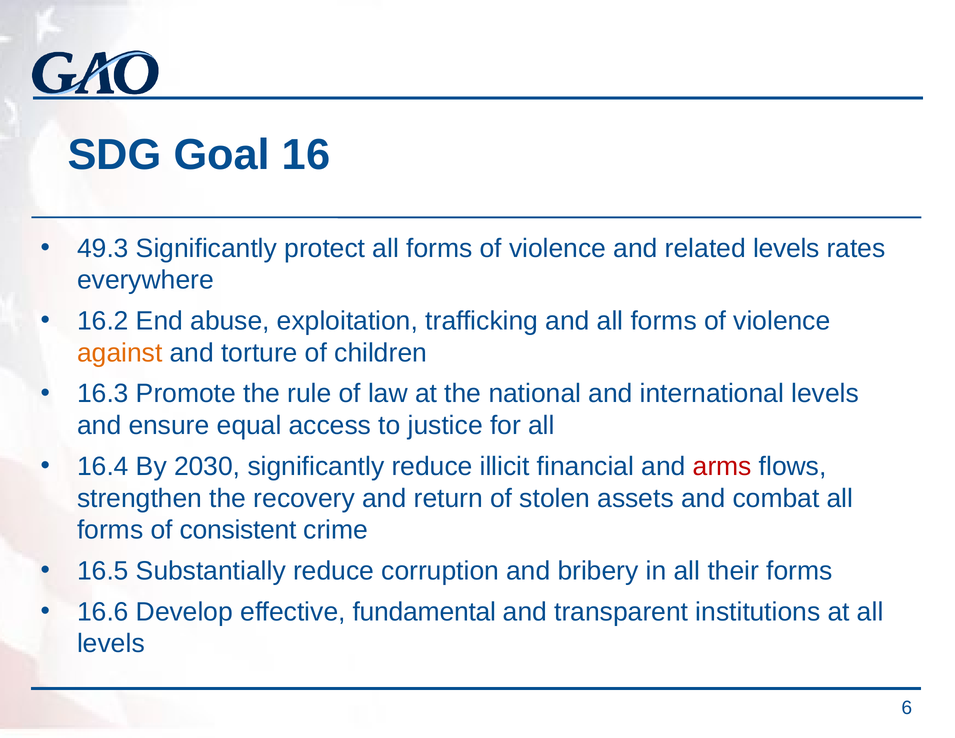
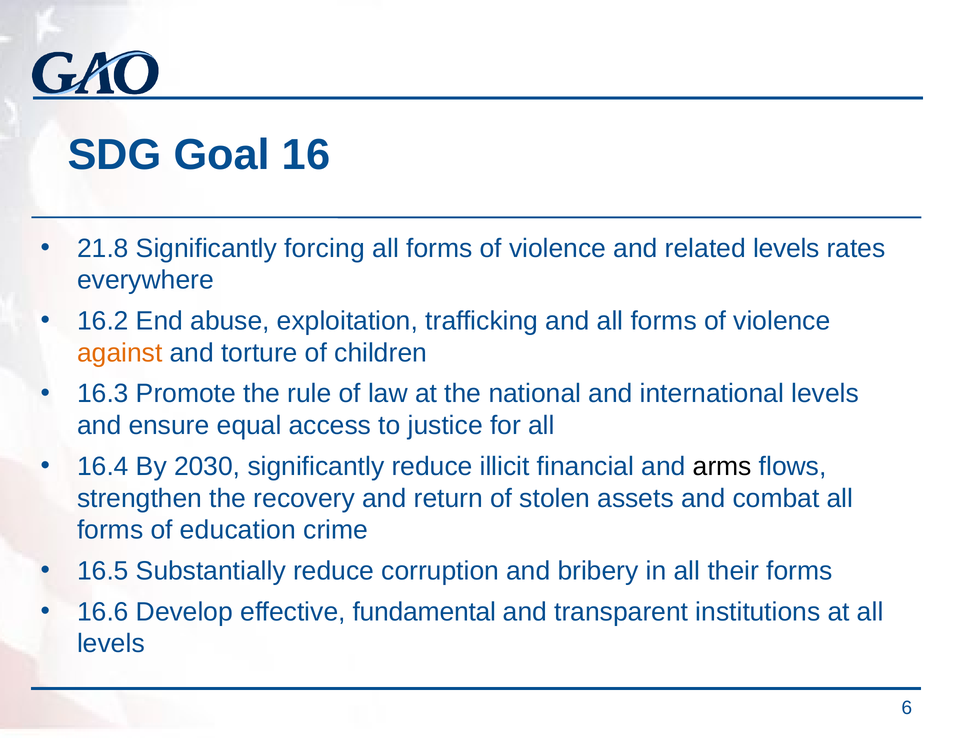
49.3: 49.3 -> 21.8
protect: protect -> forcing
arms colour: red -> black
consistent: consistent -> education
